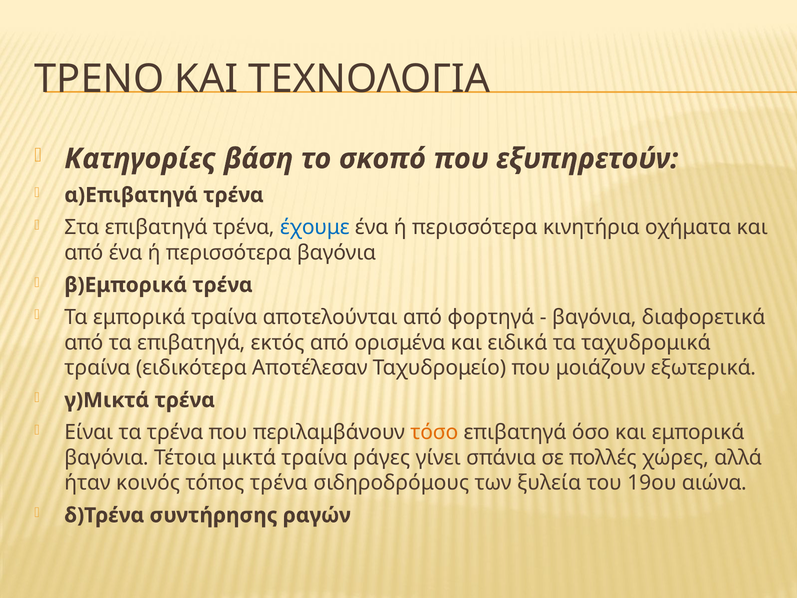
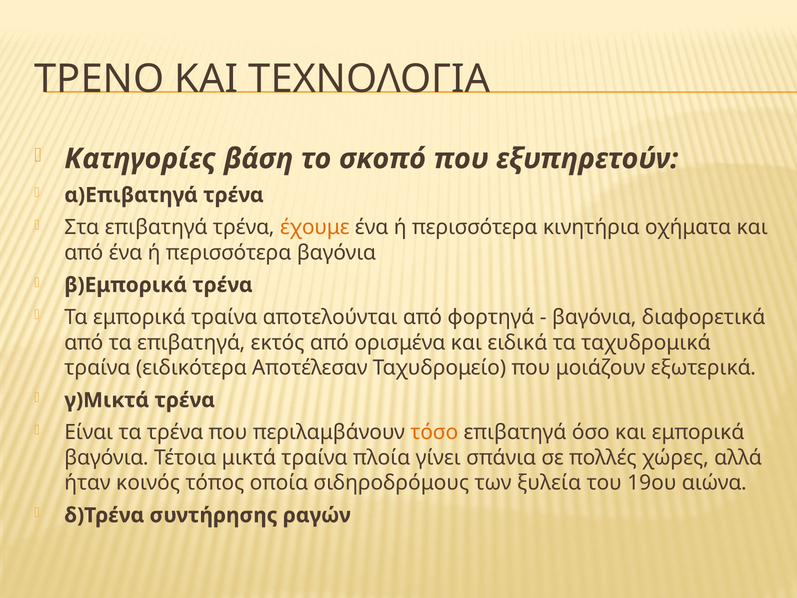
έχουμε colour: blue -> orange
ράγες: ράγες -> πλοία
τόπος τρένα: τρένα -> οποία
